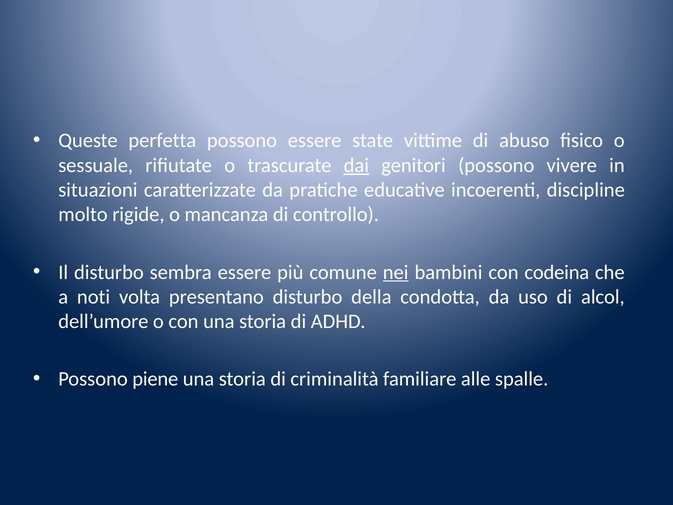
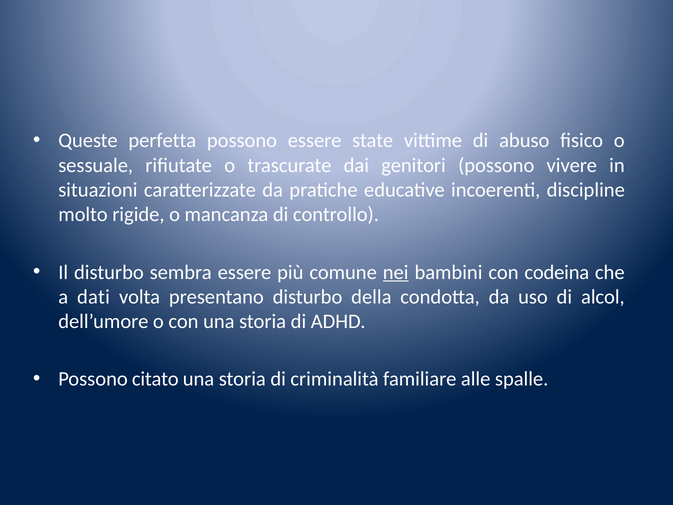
dai underline: present -> none
noti: noti -> dati
piene: piene -> citato
